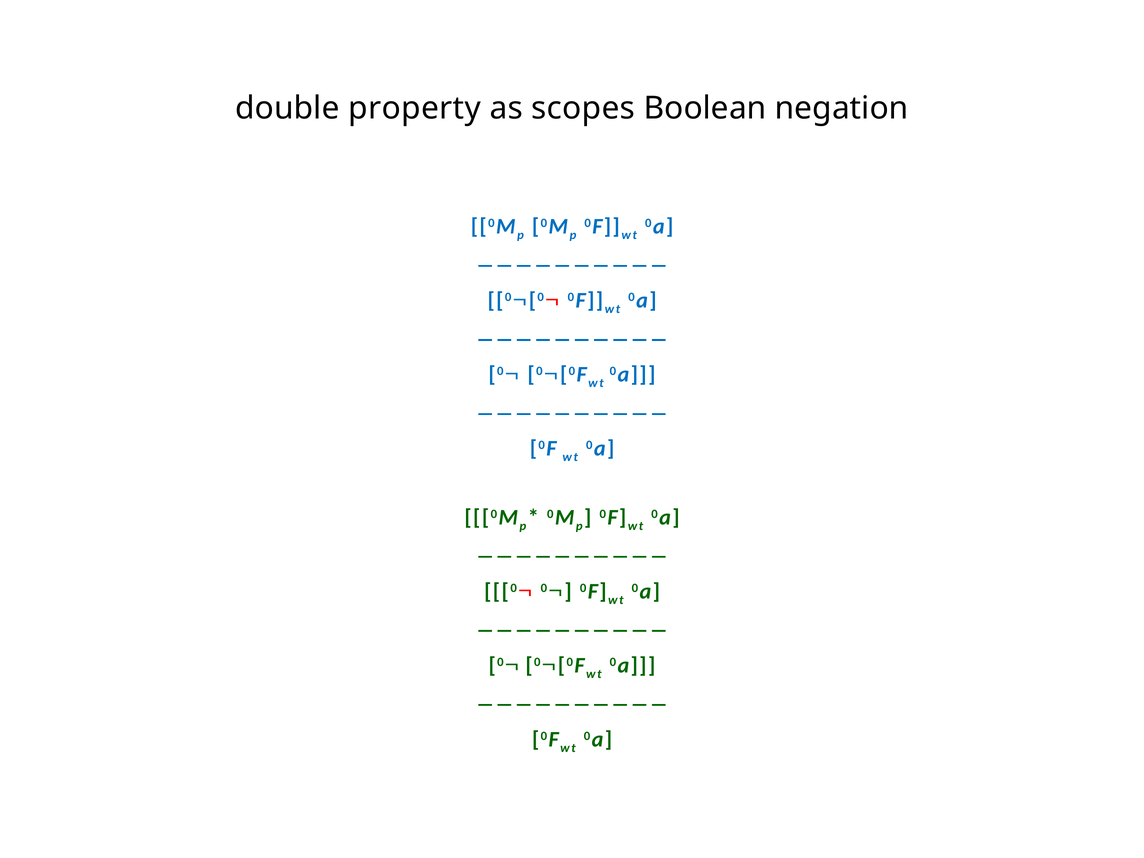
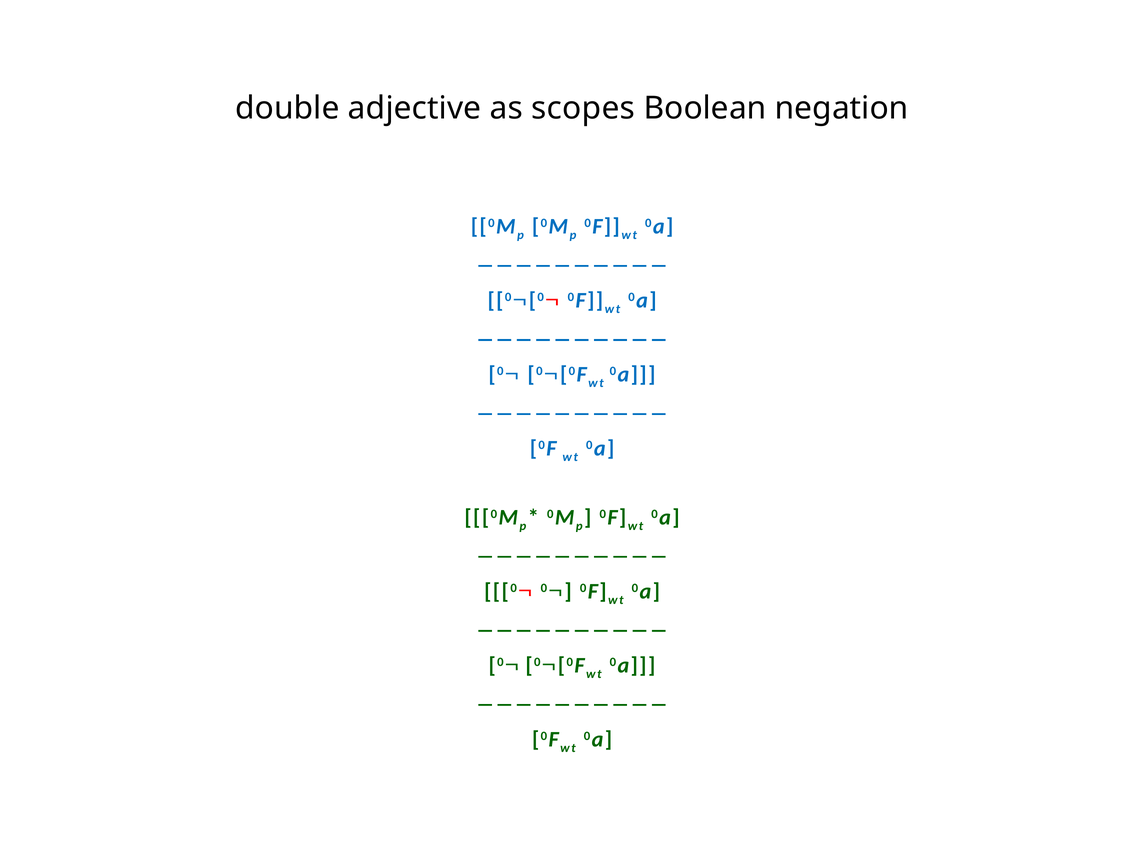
property: property -> adjective
